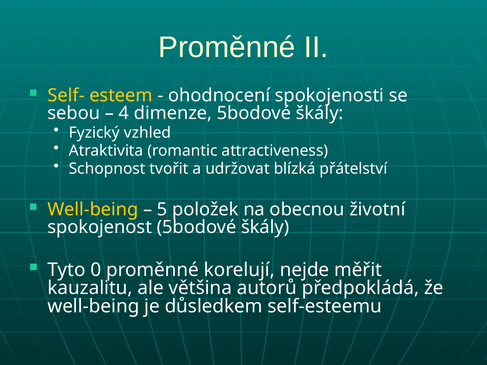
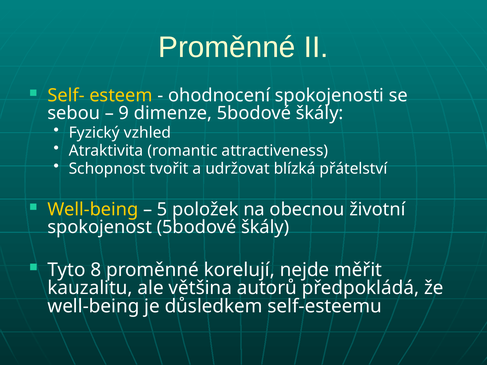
4: 4 -> 9
0: 0 -> 8
